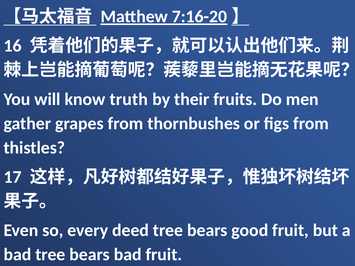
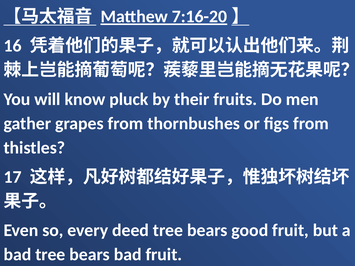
truth: truth -> pluck
